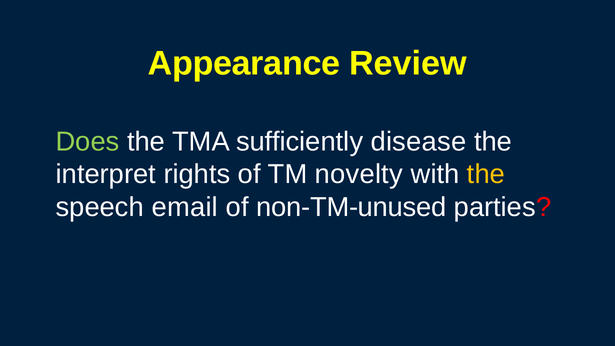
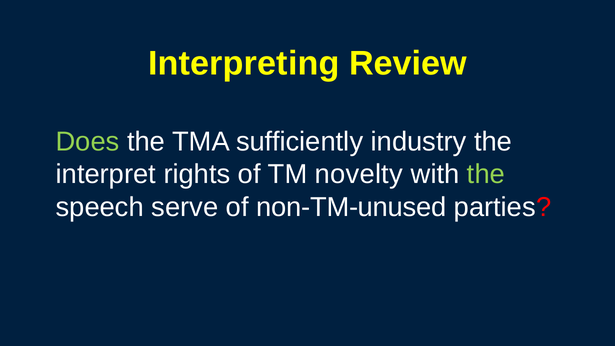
Appearance: Appearance -> Interpreting
disease: disease -> industry
the at (486, 174) colour: yellow -> light green
email: email -> serve
